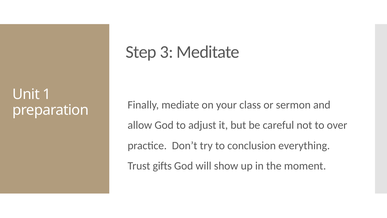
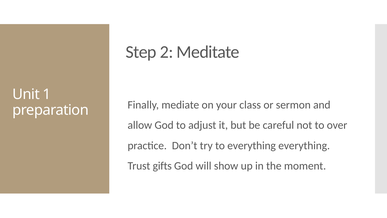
3: 3 -> 2
to conclusion: conclusion -> everything
